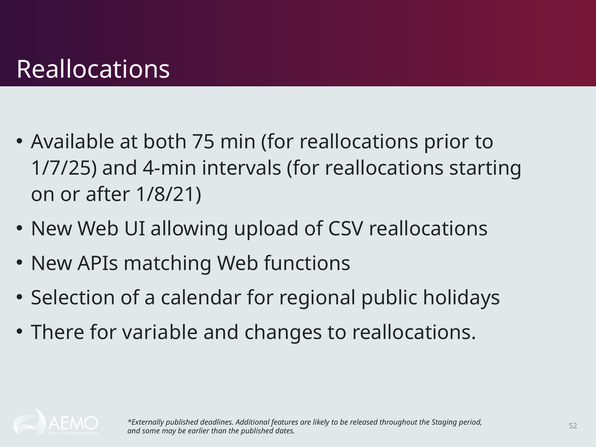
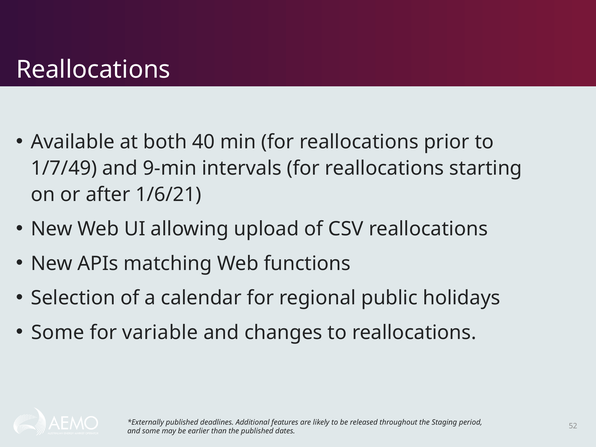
75: 75 -> 40
1/7/25: 1/7/25 -> 1/7/49
4-min: 4-min -> 9-min
1/8/21: 1/8/21 -> 1/6/21
There at (58, 332): There -> Some
